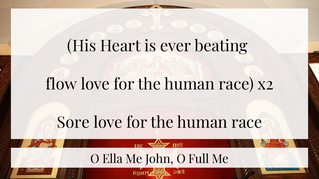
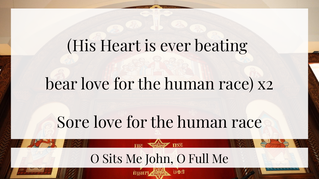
flow: flow -> bear
Ella: Ella -> Sits
